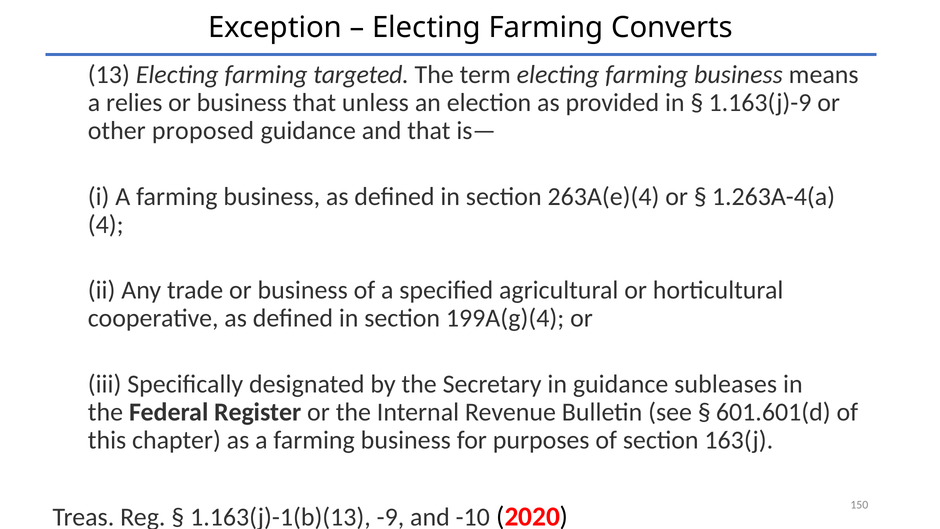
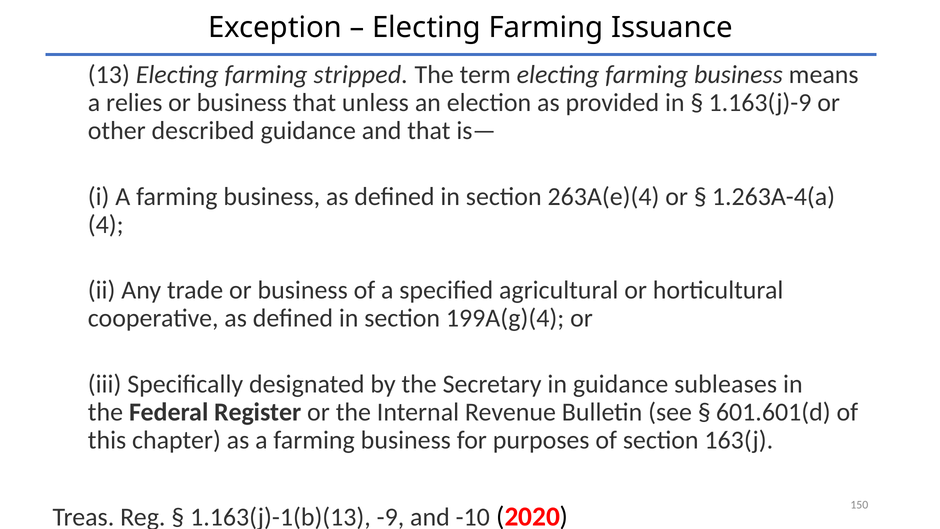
Converts: Converts -> Issuance
targeted: targeted -> stripped
proposed: proposed -> described
